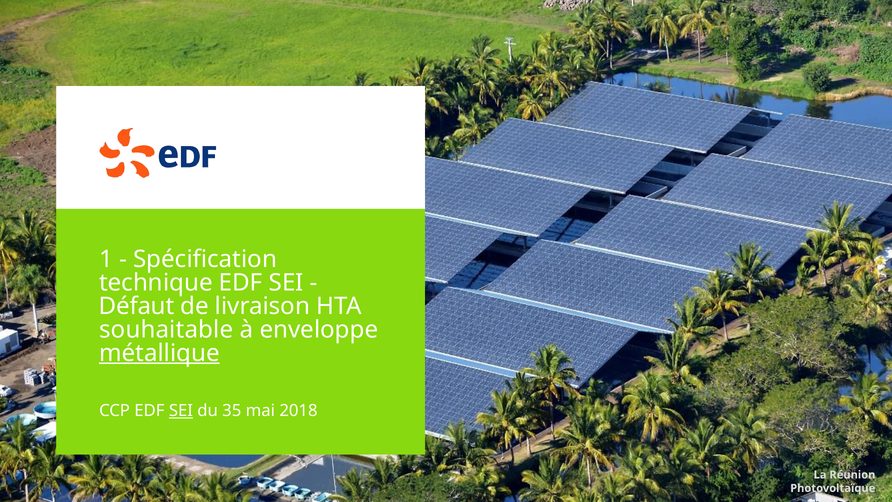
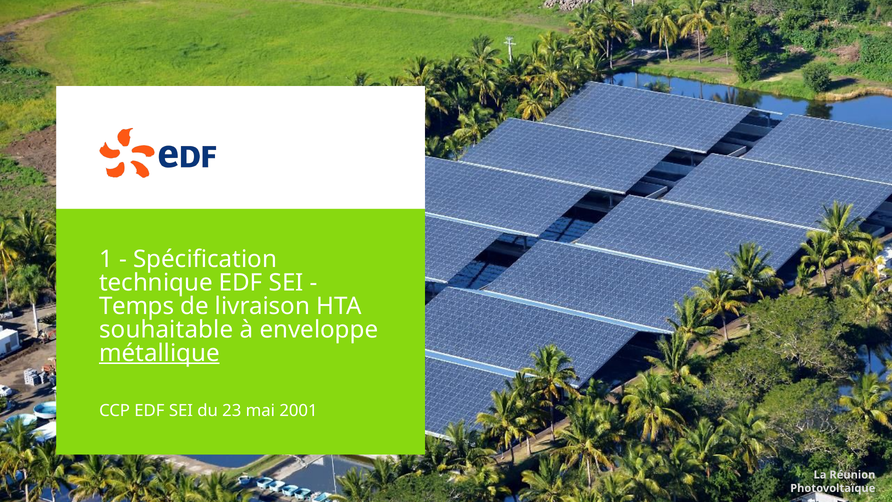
Défaut: Défaut -> Temps
SEI at (181, 410) underline: present -> none
35: 35 -> 23
2018: 2018 -> 2001
